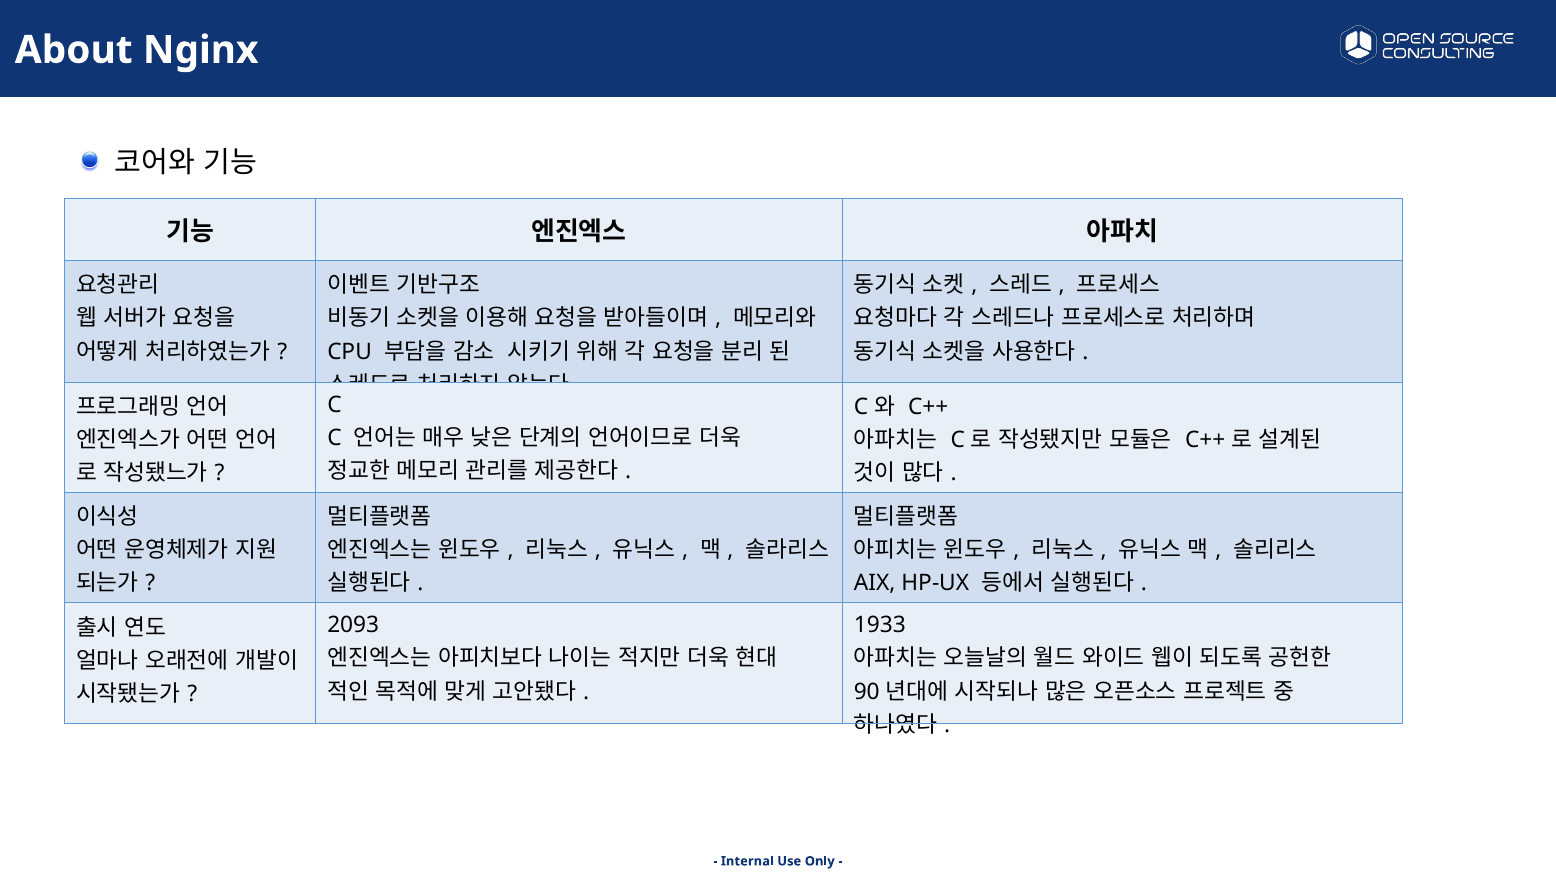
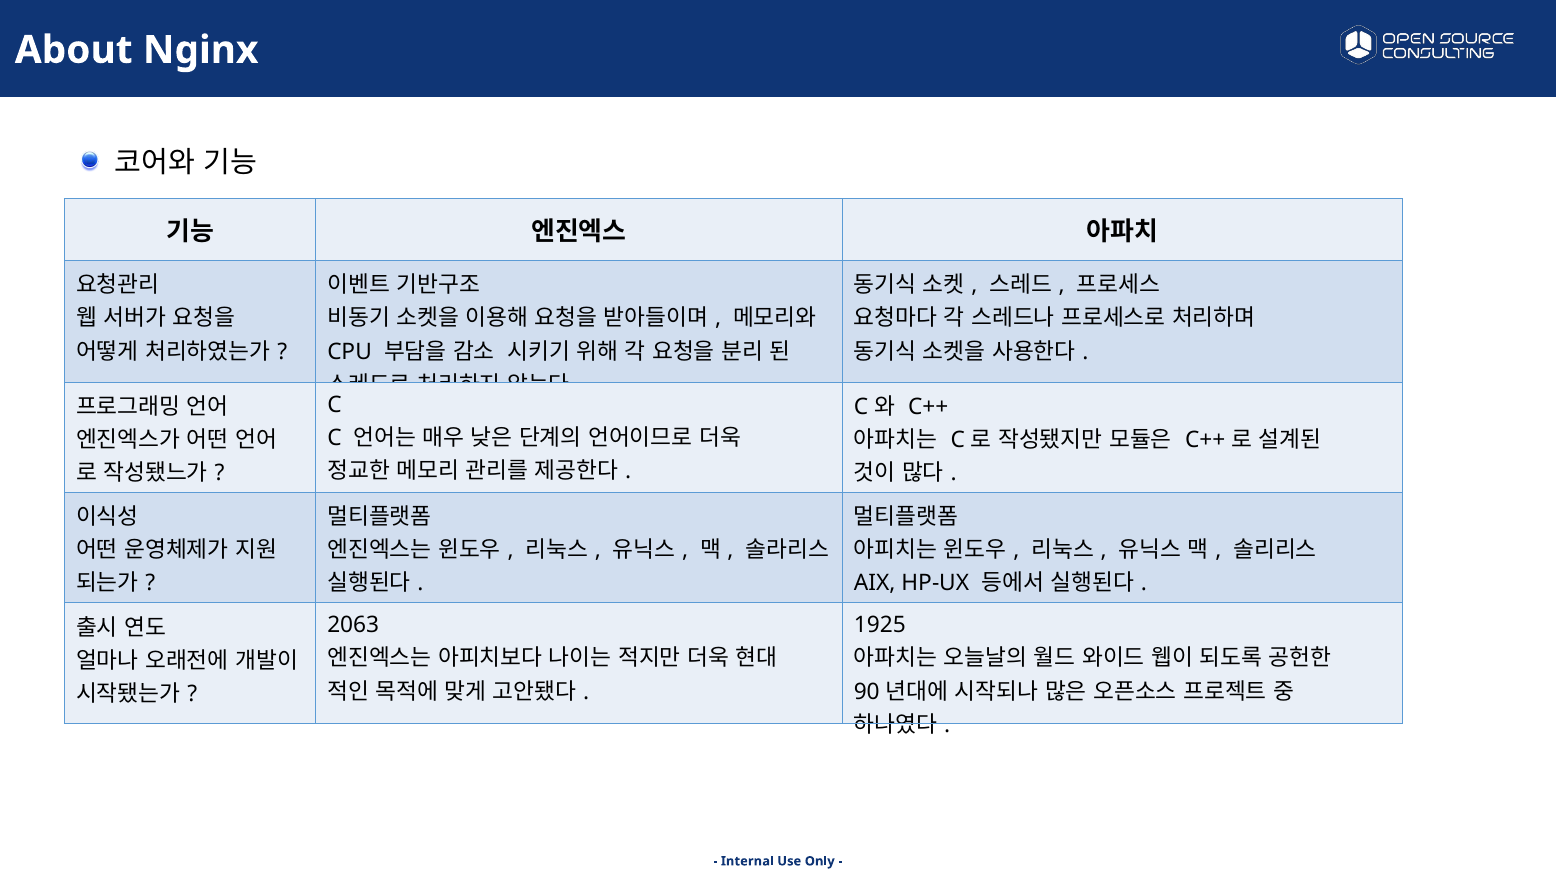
2093: 2093 -> 2063
1933: 1933 -> 1925
